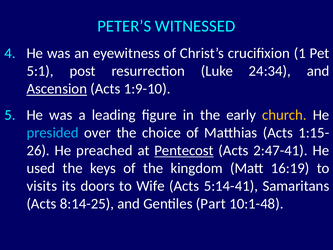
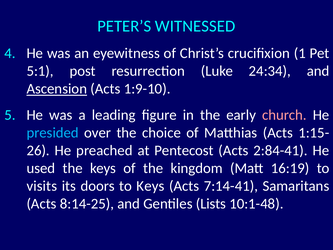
church colour: yellow -> pink
Pentecost underline: present -> none
2:47-41: 2:47-41 -> 2:84-41
to Wife: Wife -> Keys
5:14-41: 5:14-41 -> 7:14-41
Part: Part -> Lists
